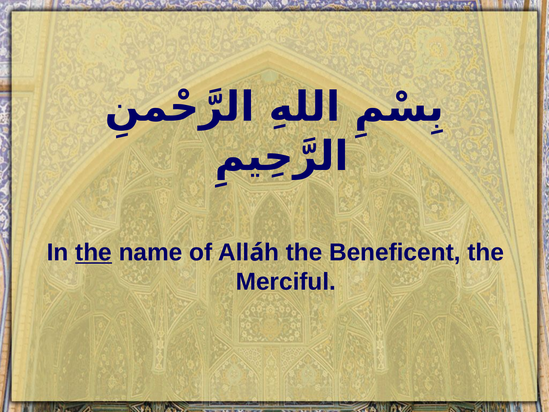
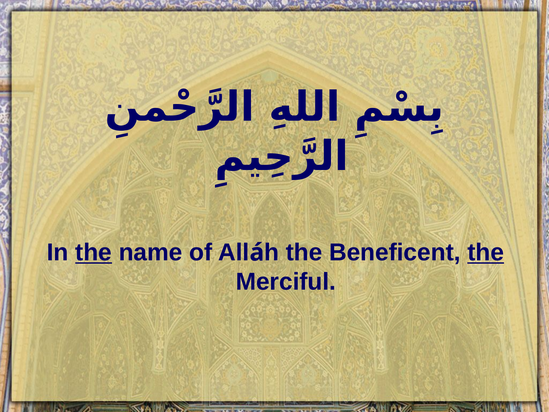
the at (486, 252) underline: none -> present
